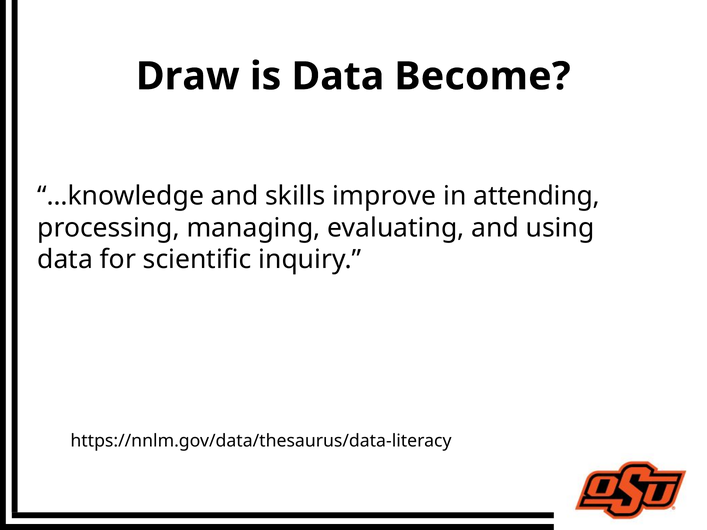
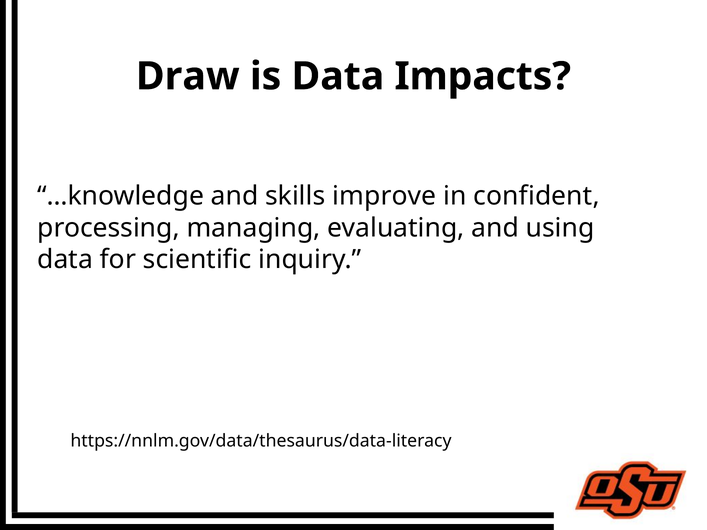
Become: Become -> Impacts
attending: attending -> confident
